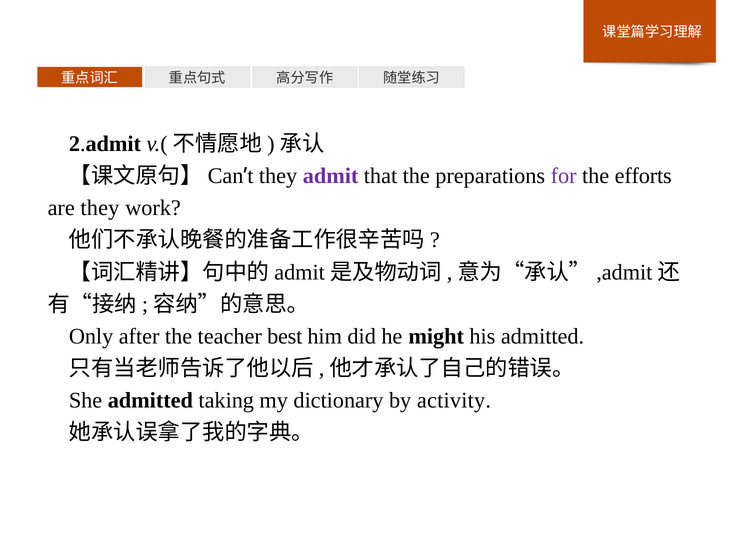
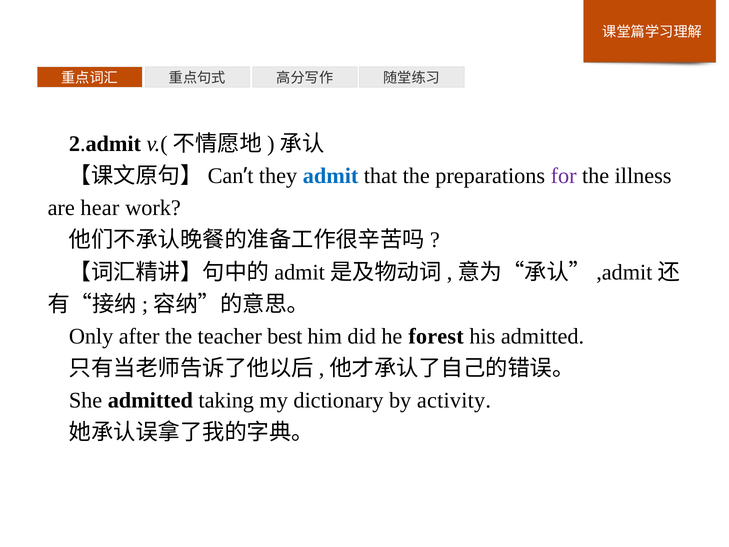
admit colour: purple -> blue
efforts: efforts -> illness
are they: they -> hear
might: might -> forest
